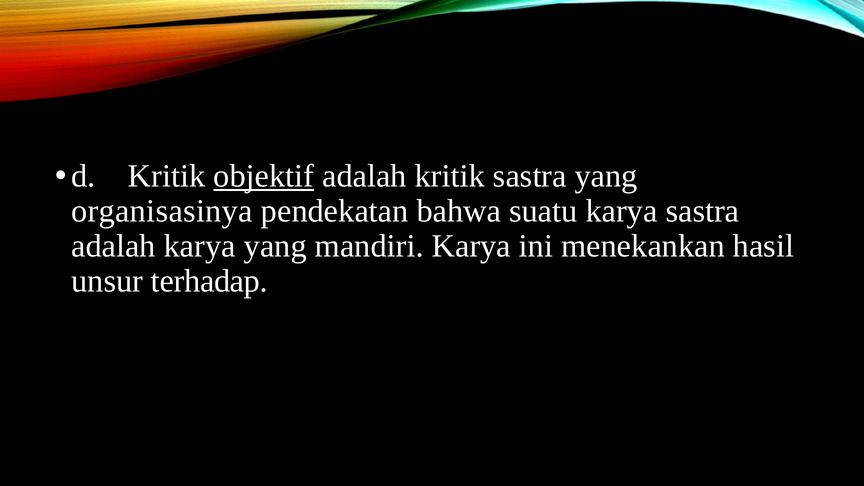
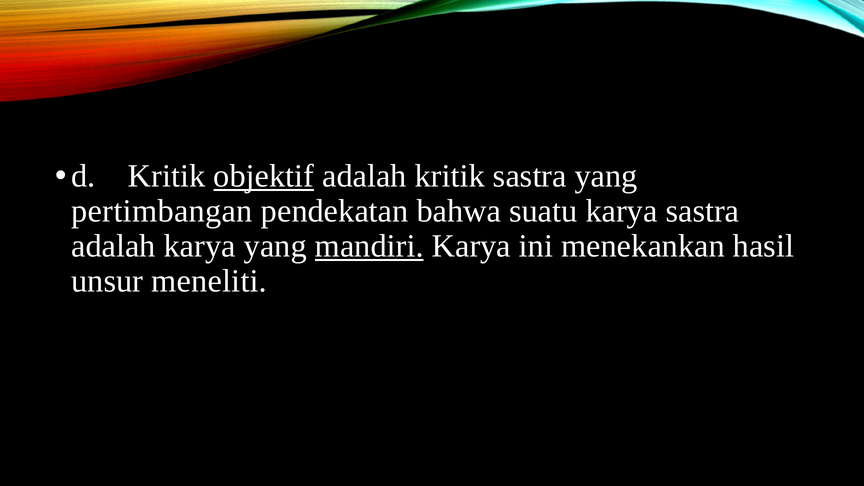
organisasinya: organisasinya -> pertimbangan
mandiri underline: none -> present
terhadap: terhadap -> meneliti
